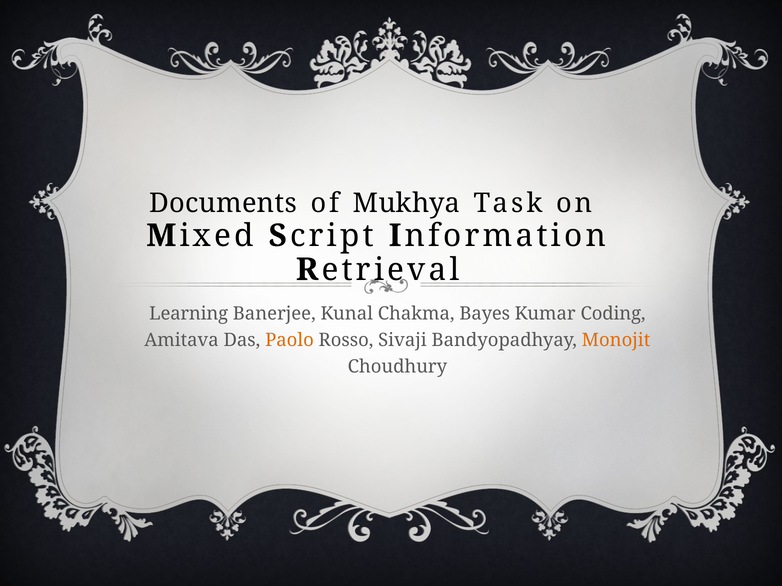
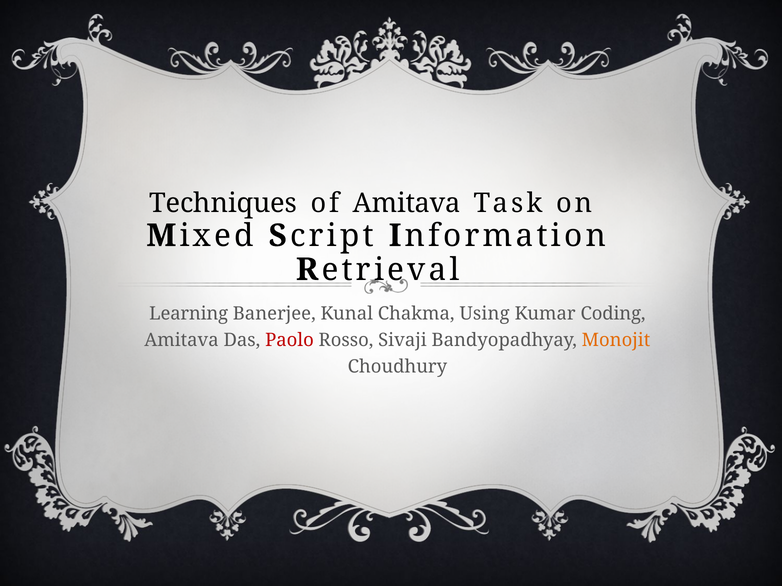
Documents: Documents -> Techniques
of Mukhya: Mukhya -> Amitava
Bayes: Bayes -> Using
Paolo colour: orange -> red
